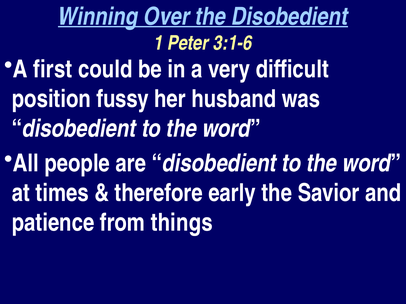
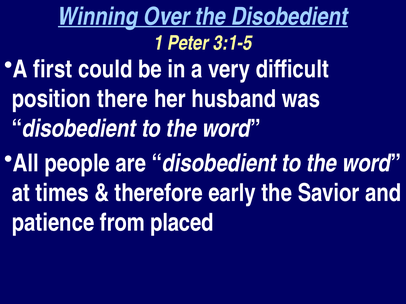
3:1-6: 3:1-6 -> 3:1-5
fussy: fussy -> there
things: things -> placed
